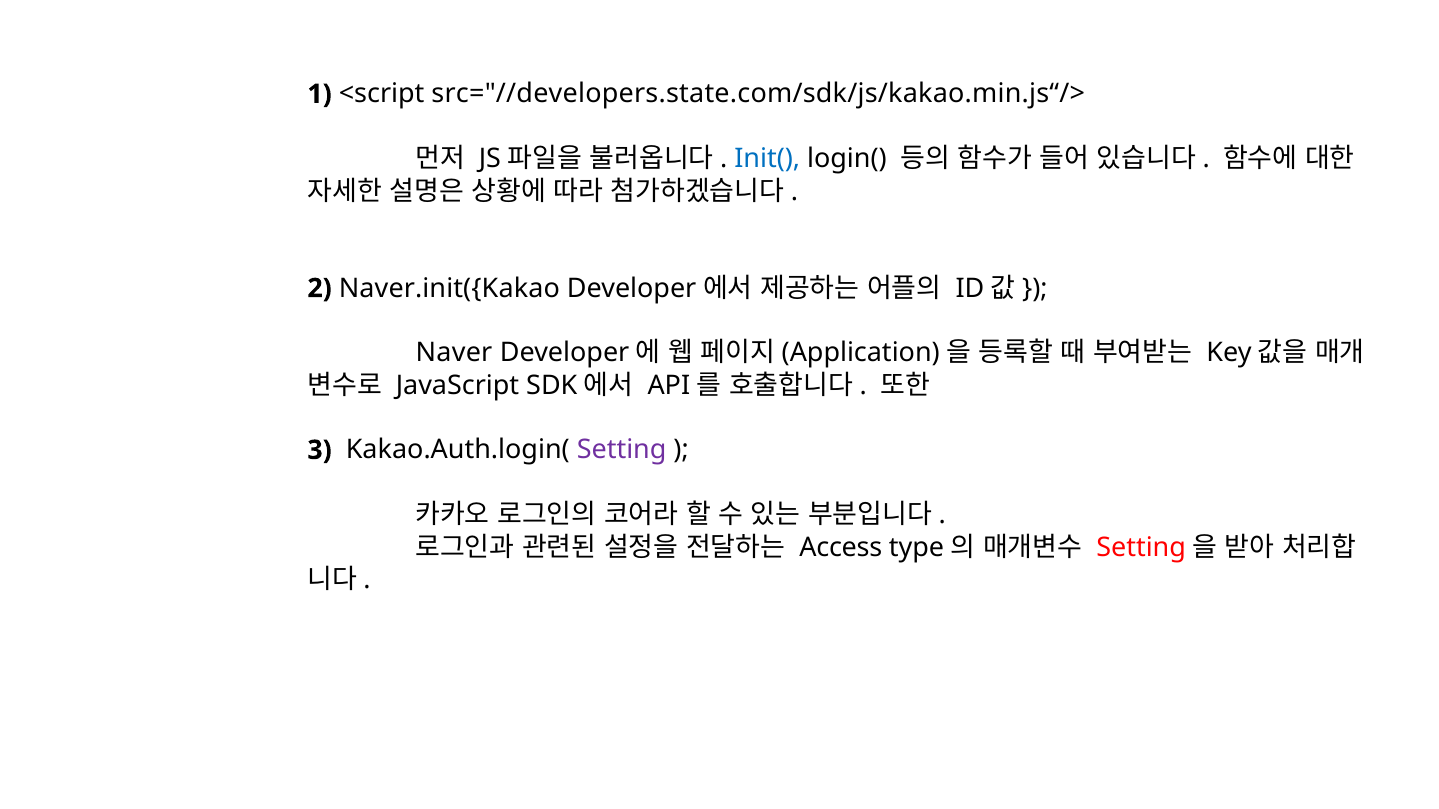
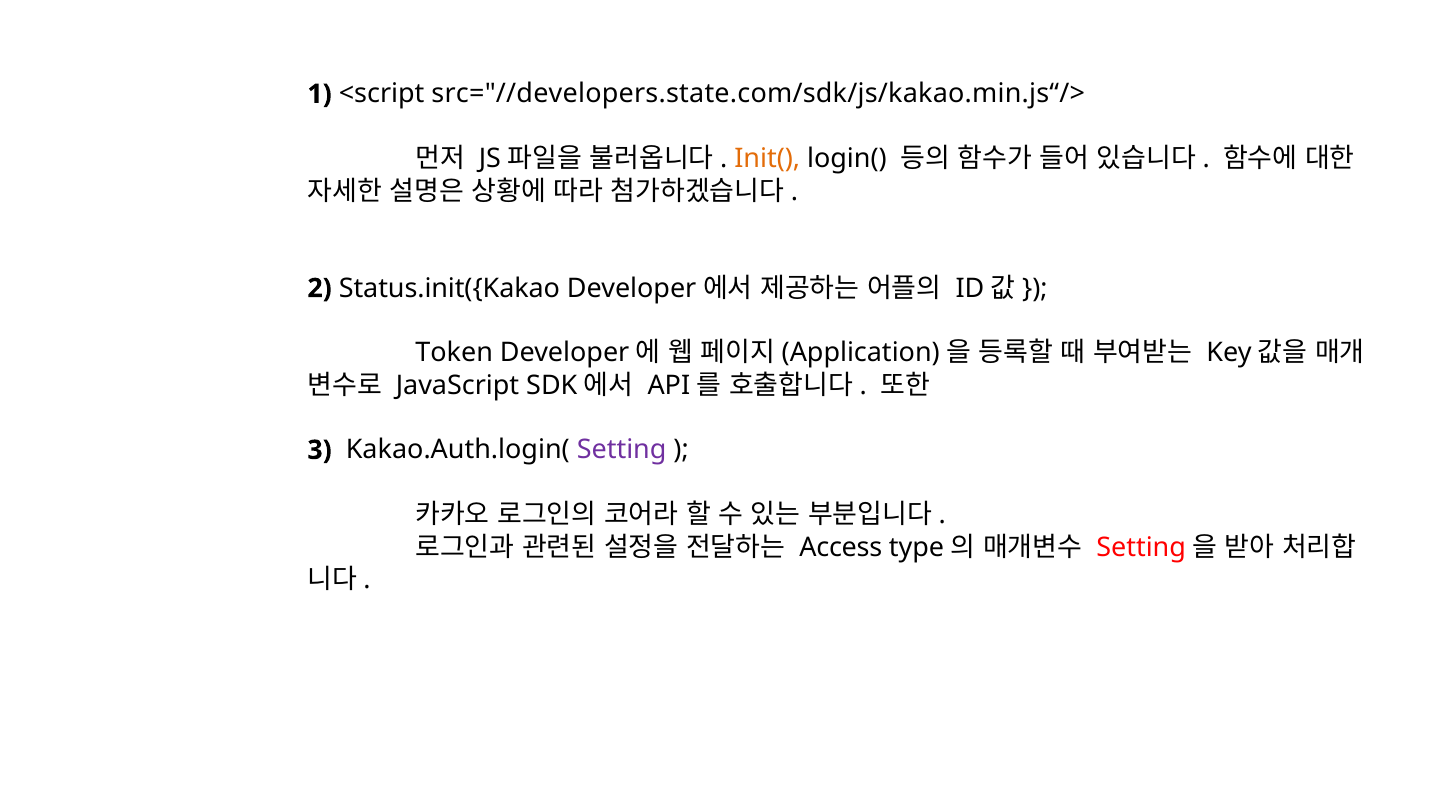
Init( colour: blue -> orange
Naver.init({Kakao: Naver.init({Kakao -> Status.init({Kakao
Naver: Naver -> Token
